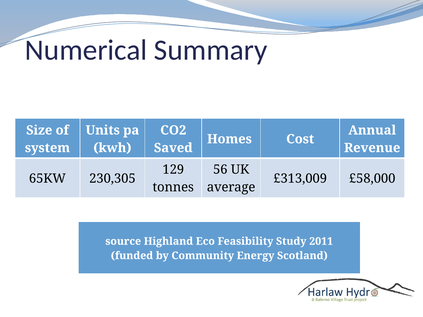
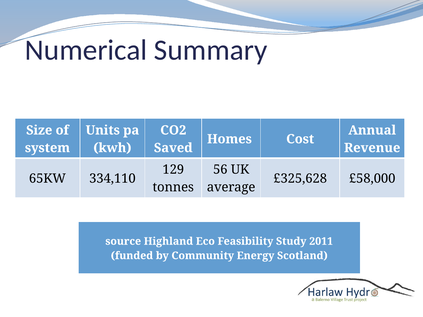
230,305: 230,305 -> 334,110
£313,009: £313,009 -> £325,628
